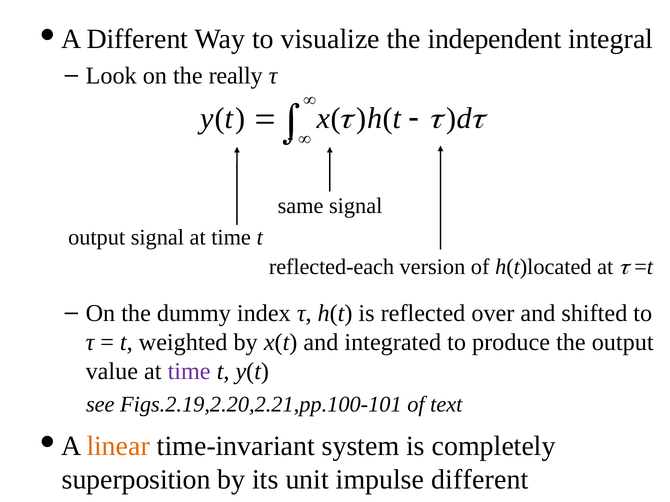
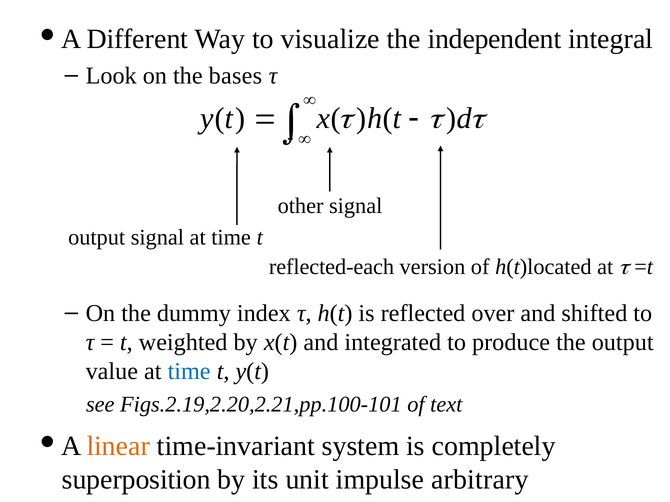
really: really -> bases
same: same -> other
time at (189, 371) colour: purple -> blue
impulse different: different -> arbitrary
